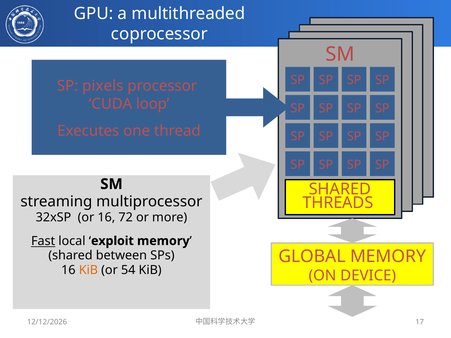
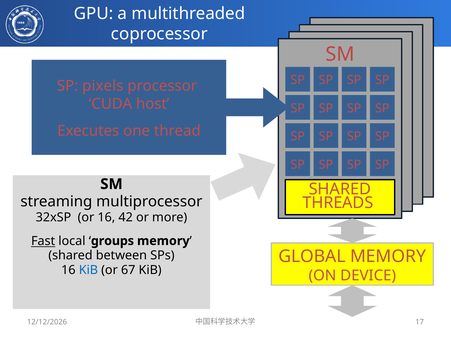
loop: loop -> host
72: 72 -> 42
exploit: exploit -> groups
KiB at (88, 270) colour: orange -> blue
54: 54 -> 67
